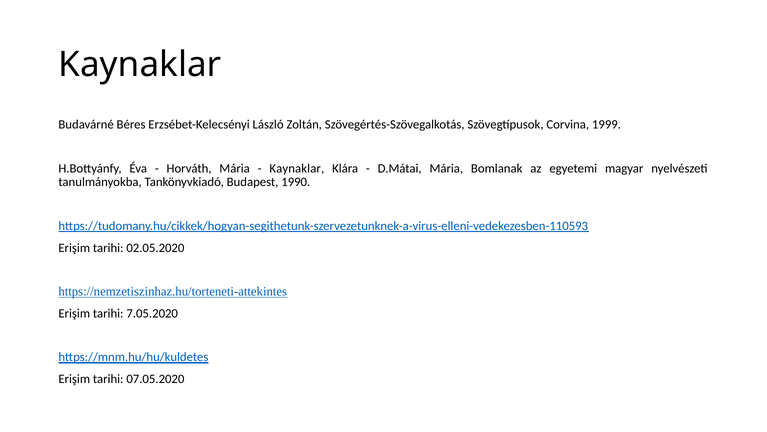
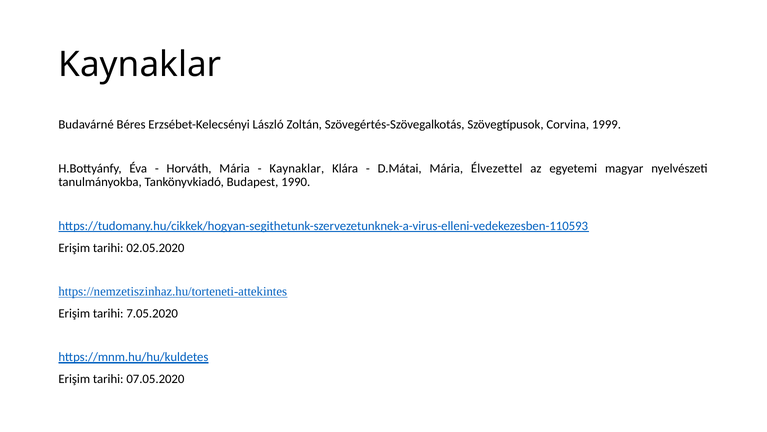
Bomlanak: Bomlanak -> Élvezettel
